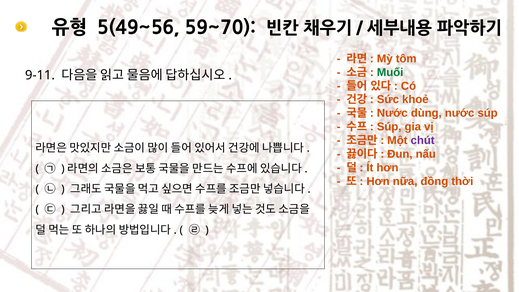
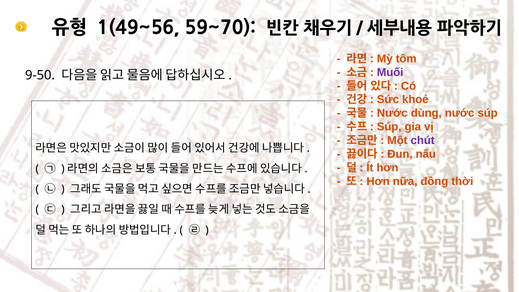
5(49~56: 5(49~56 -> 1(49~56
Muối colour: green -> purple
9-11: 9-11 -> 9-50
